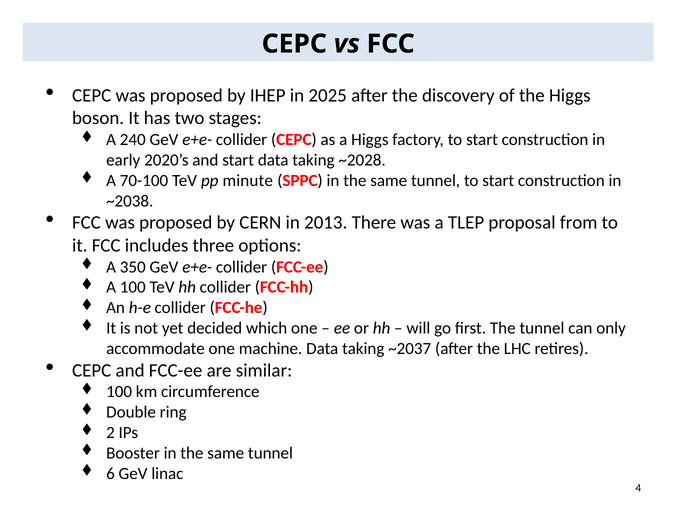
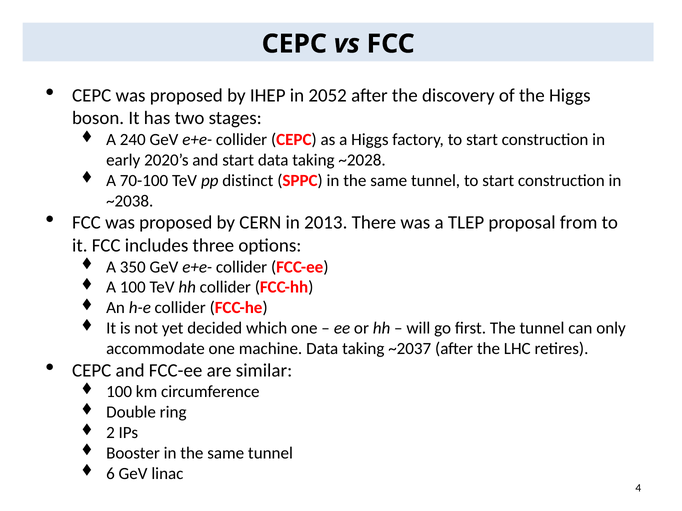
2025: 2025 -> 2052
minute: minute -> distinct
